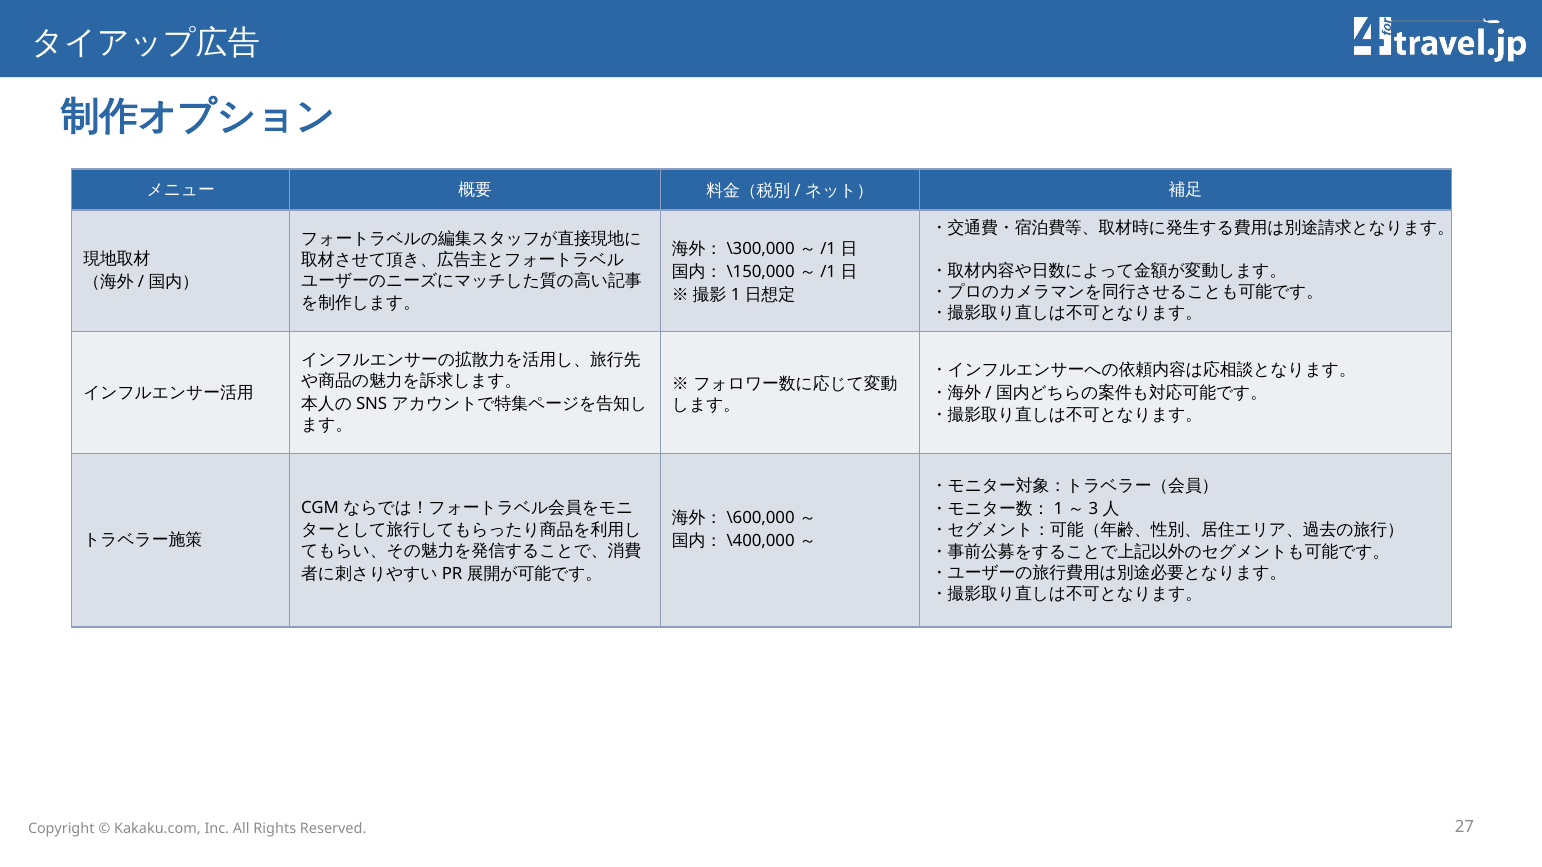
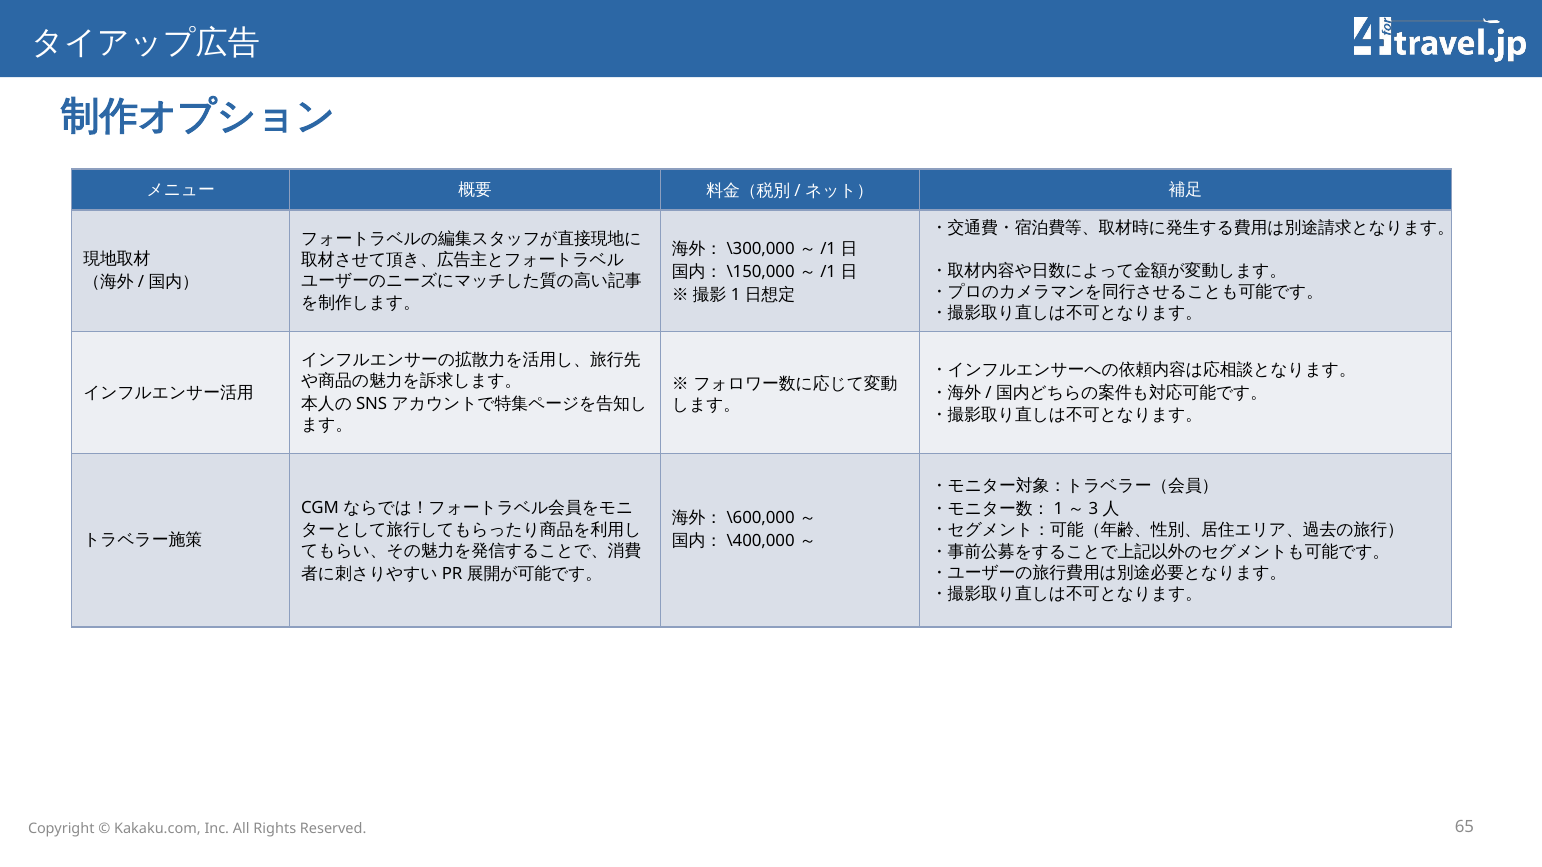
27: 27 -> 65
